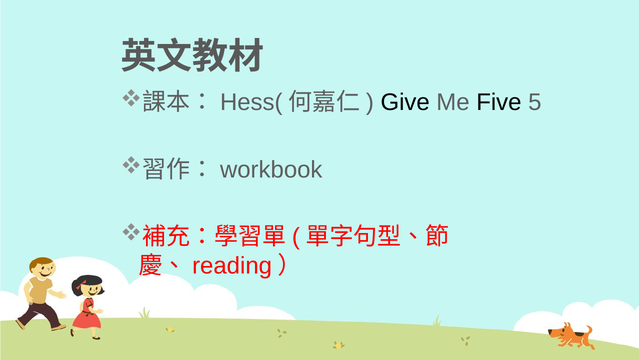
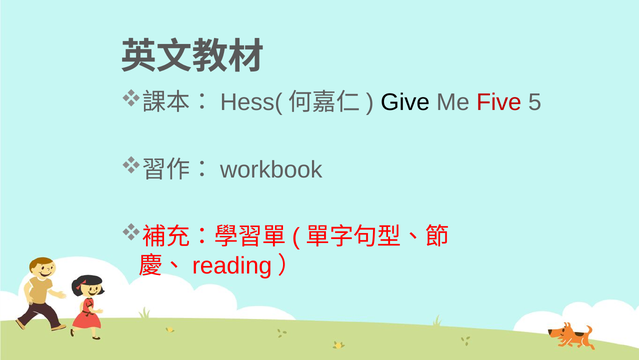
Five colour: black -> red
